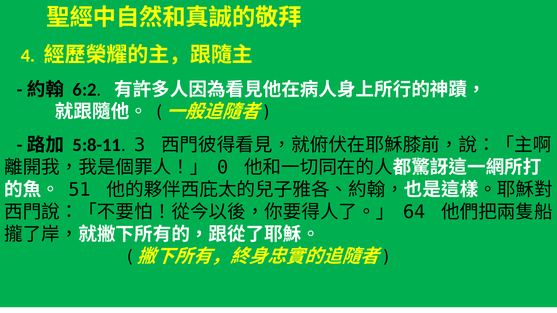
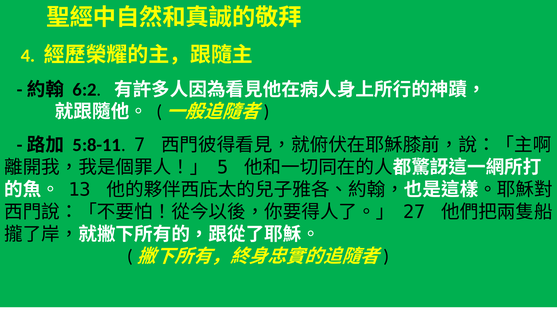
3: 3 -> 7
0: 0 -> 5
51: 51 -> 13
64: 64 -> 27
